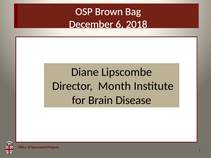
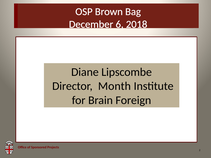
Disease: Disease -> Foreign
